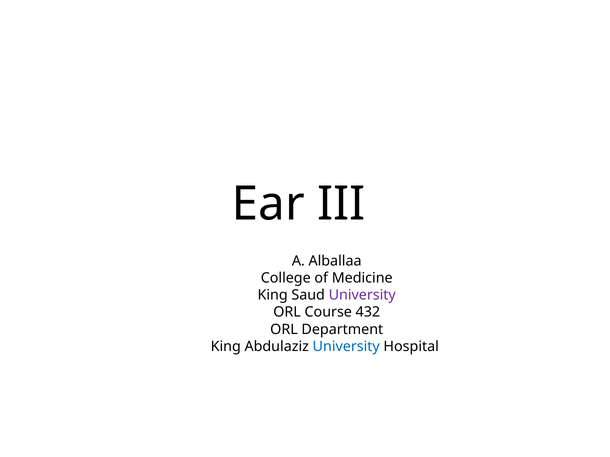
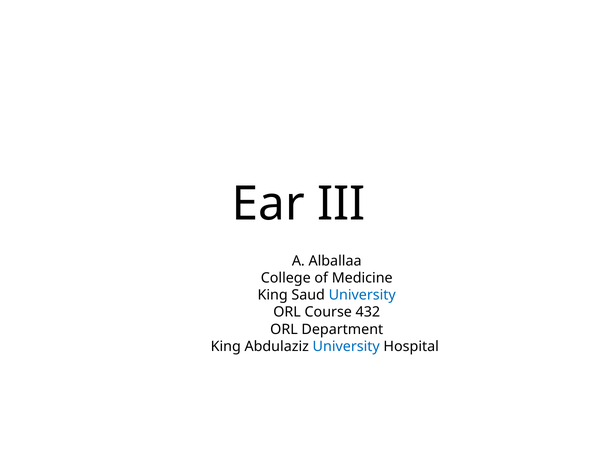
University at (362, 295) colour: purple -> blue
